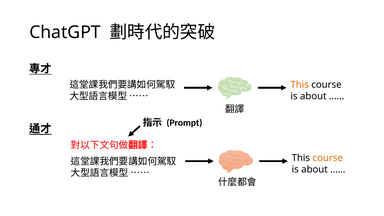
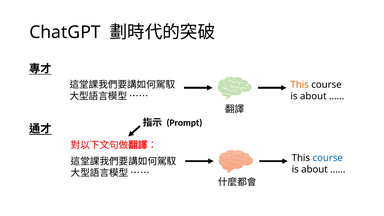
course at (328, 158) colour: orange -> blue
